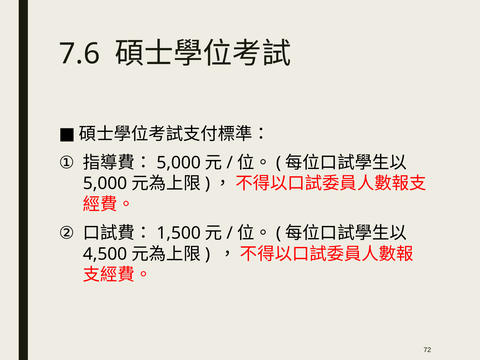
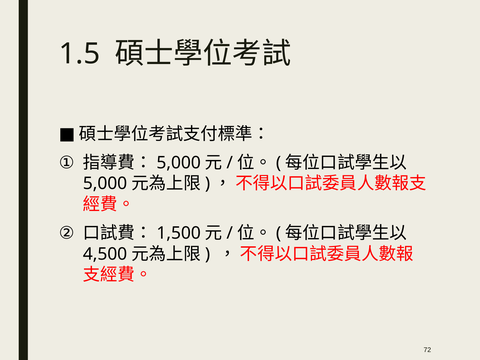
7.6: 7.6 -> 1.5
